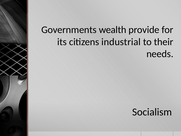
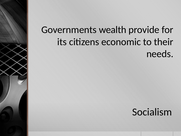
industrial: industrial -> economic
